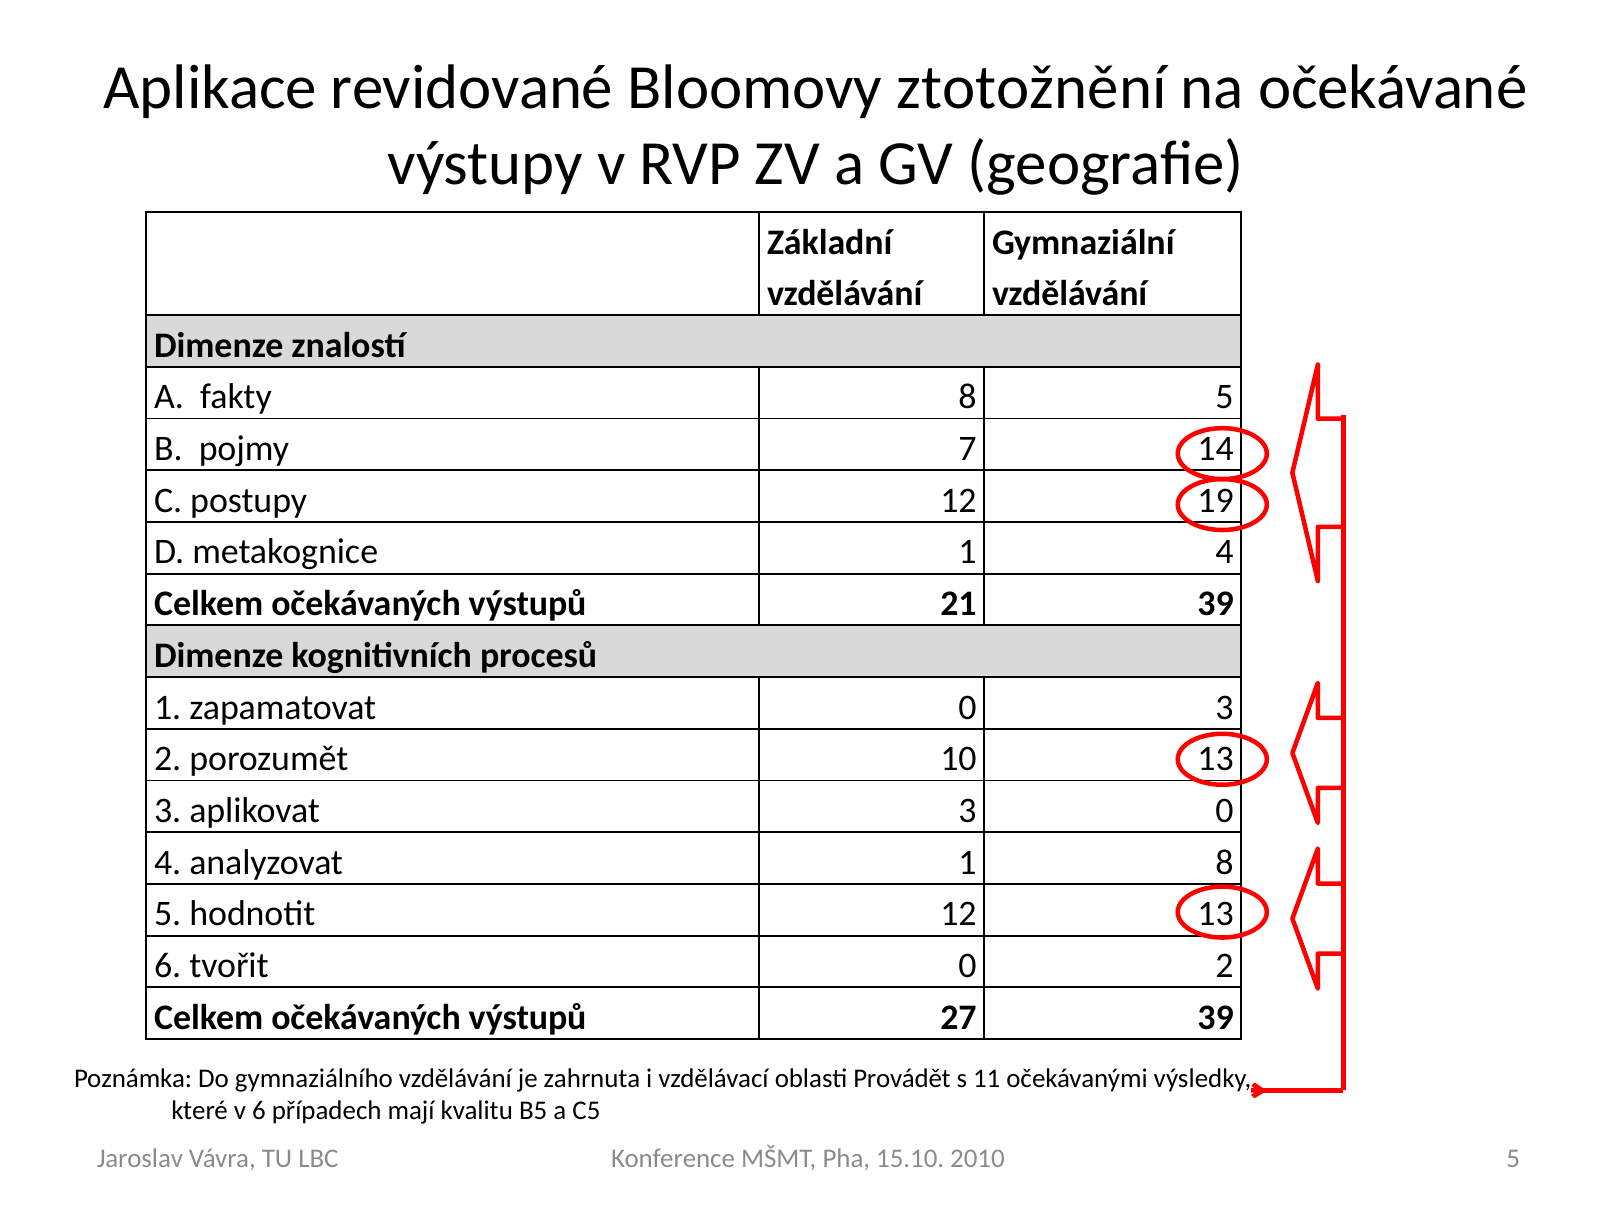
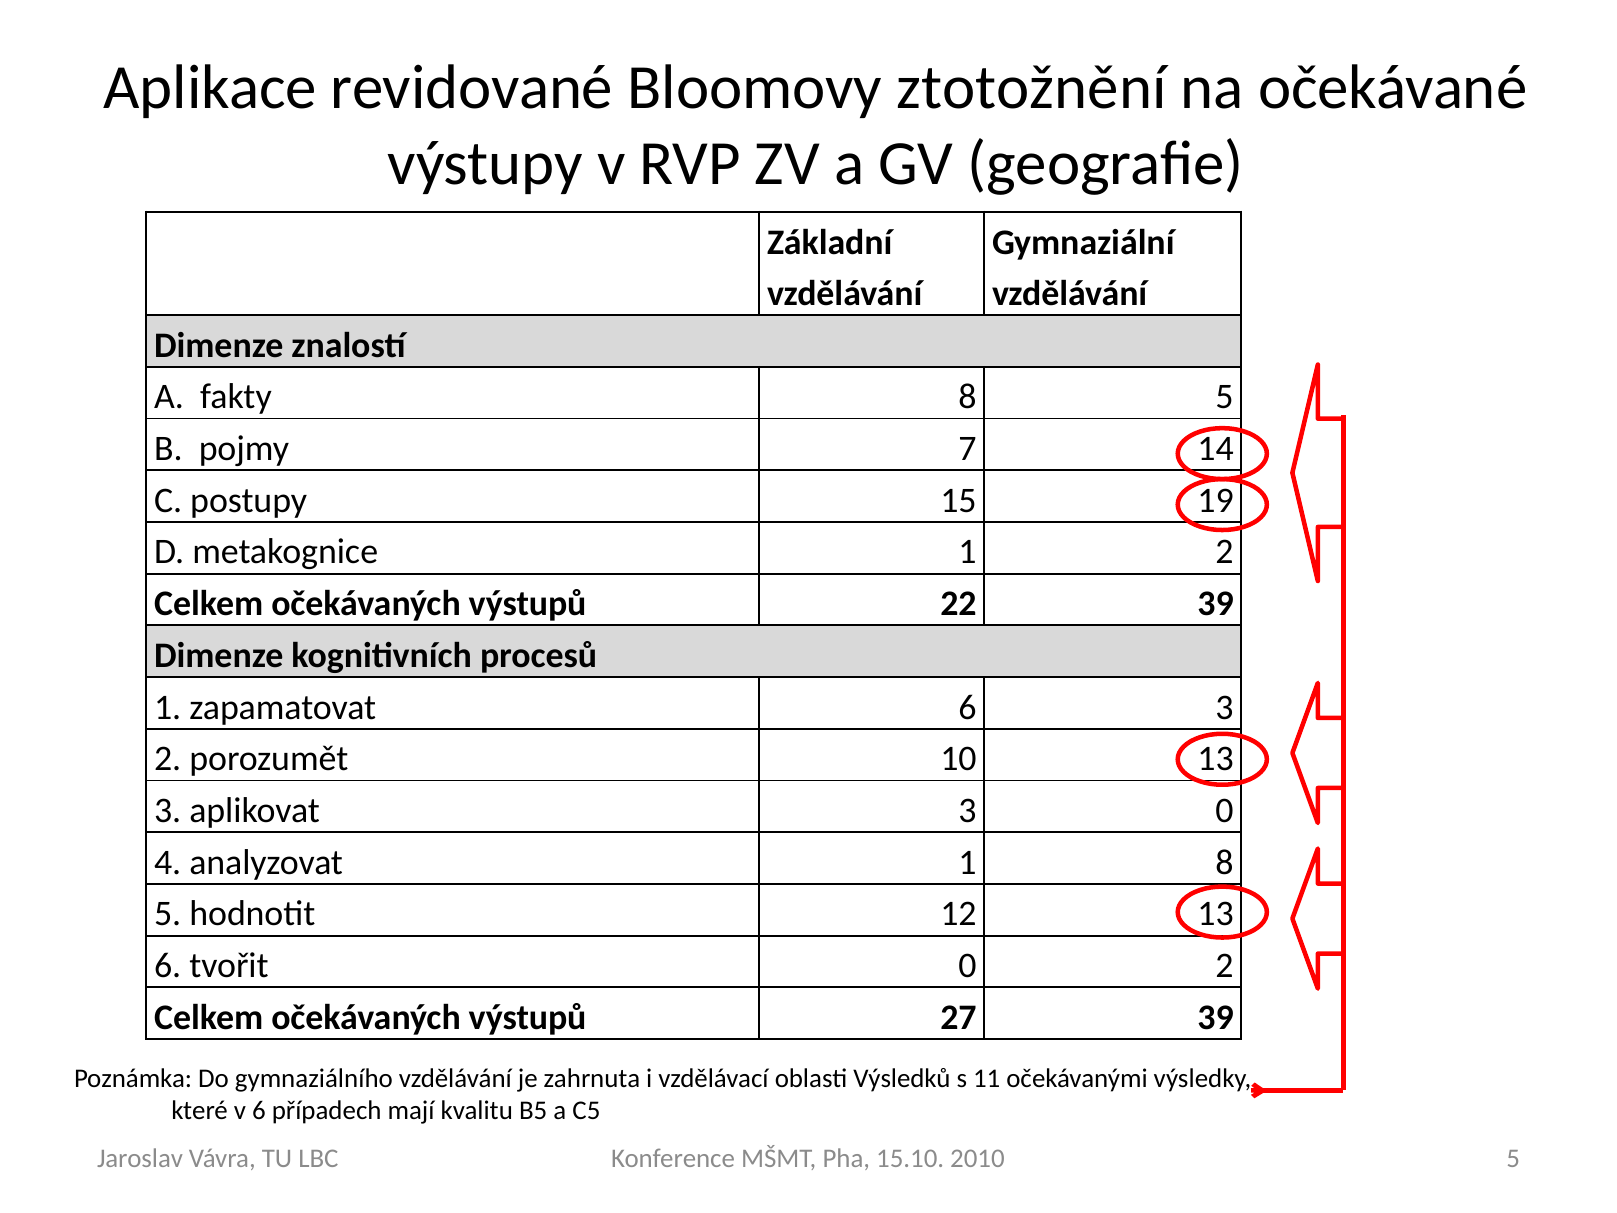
postupy 12: 12 -> 15
1 4: 4 -> 2
21: 21 -> 22
zapamatovat 0: 0 -> 6
Provádět: Provádět -> Výsledků
